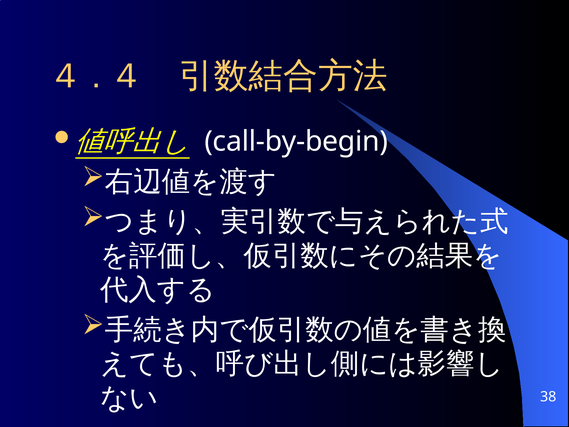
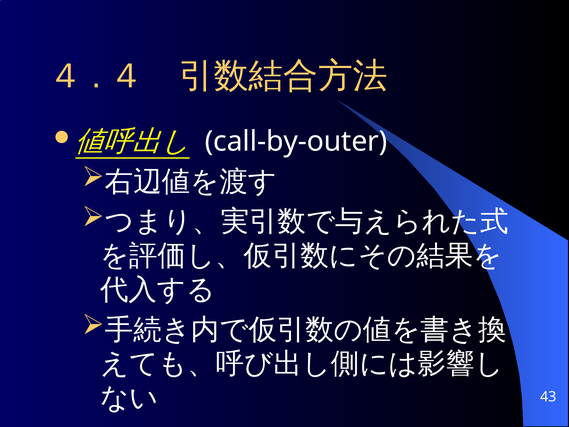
call-by-begin: call-by-begin -> call-by-outer
38: 38 -> 43
